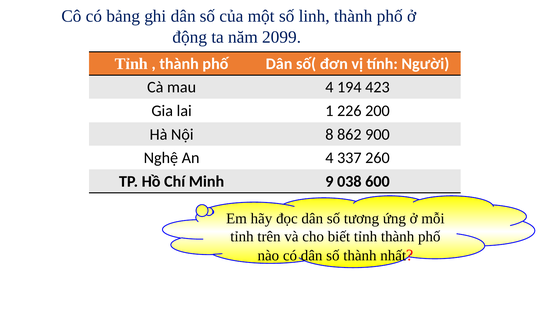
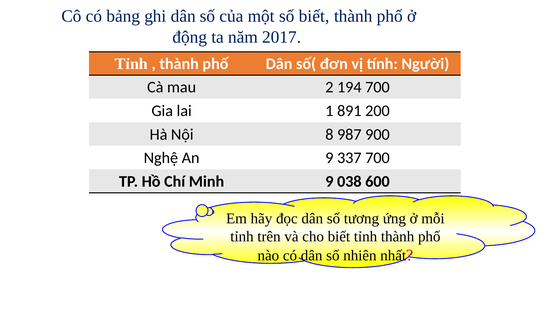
số linh: linh -> biết
2099: 2099 -> 2017
mau 4: 4 -> 2
194 423: 423 -> 700
226: 226 -> 891
862: 862 -> 987
An 4: 4 -> 9
337 260: 260 -> 700
số thành: thành -> nhiên
